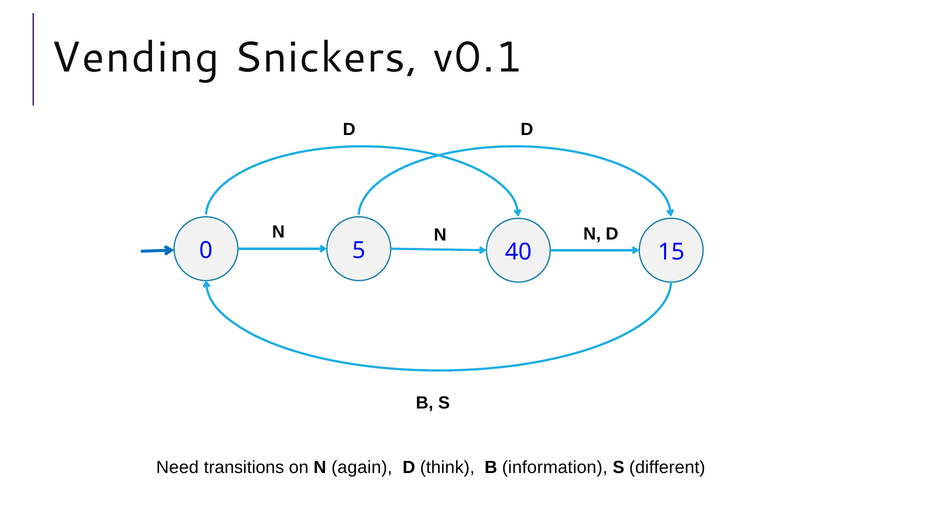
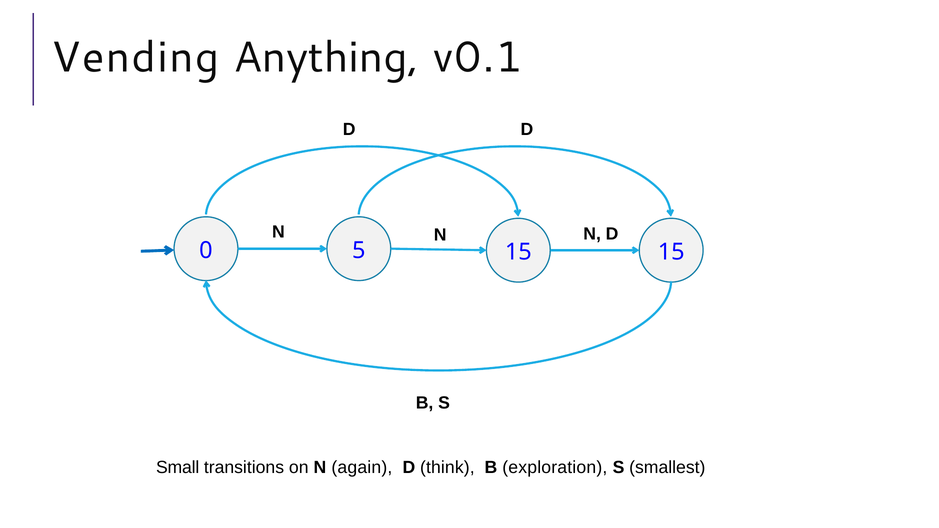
Snickers: Snickers -> Anything
5 40: 40 -> 15
Need: Need -> Small
information: information -> exploration
different: different -> smallest
